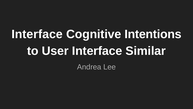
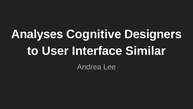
Interface at (37, 34): Interface -> Analyses
Intentions: Intentions -> Designers
